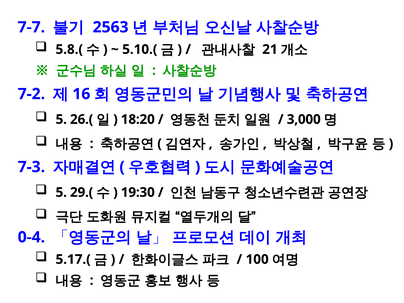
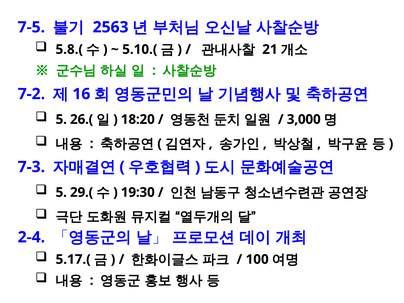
7-7: 7-7 -> 7-5
0-4: 0-4 -> 2-4
